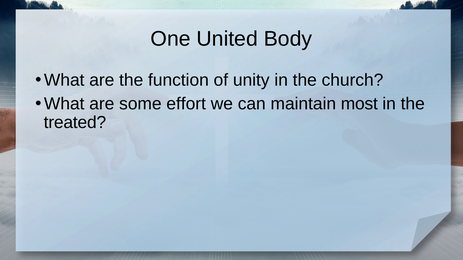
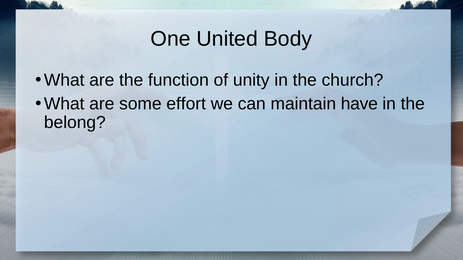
most: most -> have
treated: treated -> belong
